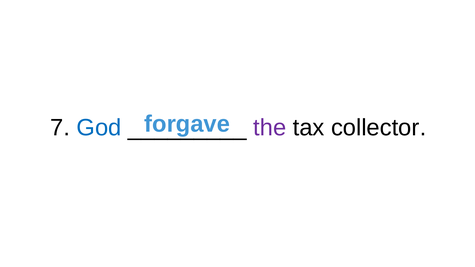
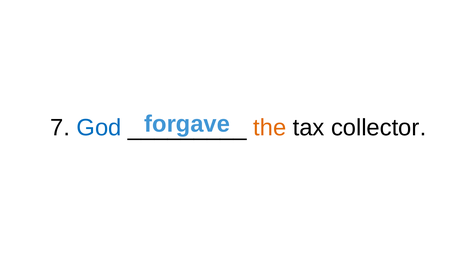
the colour: purple -> orange
